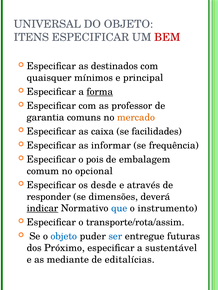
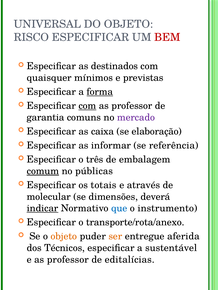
ITENS: ITENS -> RISCO
principal: principal -> previstas
com at (87, 106) underline: none -> present
mercado colour: orange -> purple
facilidades: facilidades -> elaboração
frequência: frequência -> referência
pois: pois -> três
comum underline: none -> present
opcional: opcional -> públicas
desde: desde -> totais
responder: responder -> molecular
transporte/rota/assim: transporte/rota/assim -> transporte/rota/anexo
objeto at (64, 237) colour: blue -> orange
ser colour: blue -> orange
futuras: futuras -> aferida
Próximo: Próximo -> Técnicos
e as mediante: mediante -> professor
